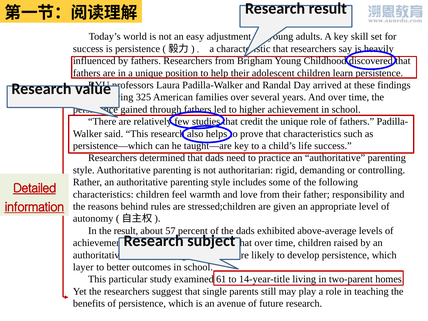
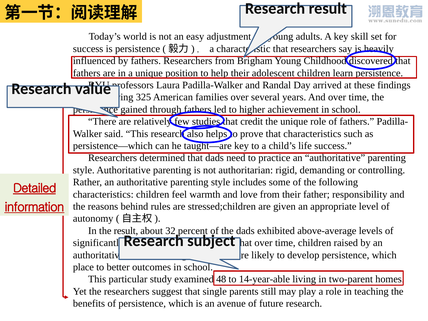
57: 57 -> 32
achievement at (98, 243): achievement -> significantly
layer: layer -> place
61: 61 -> 48
14-year-title: 14-year-title -> 14-year-able
